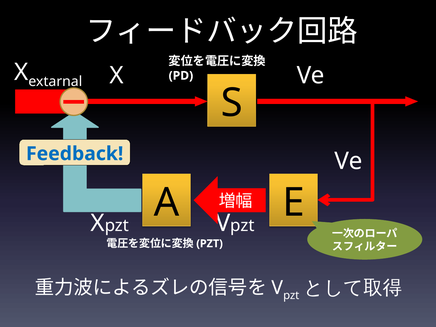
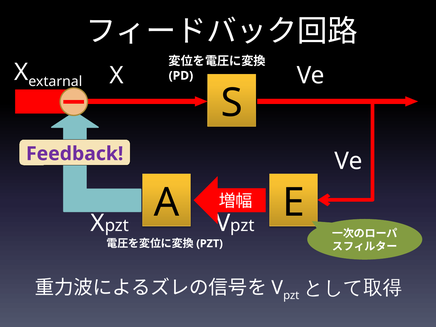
Feedback colour: blue -> purple
